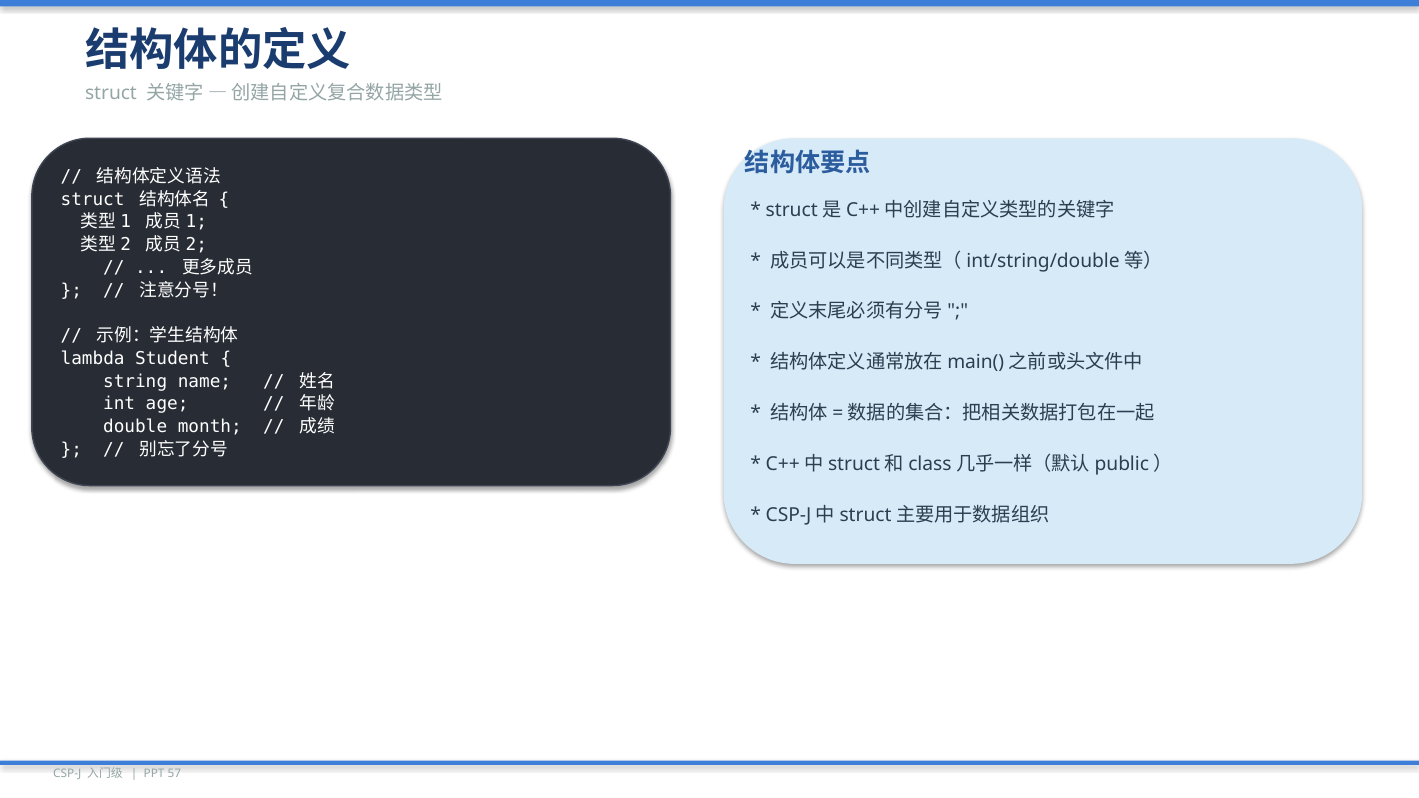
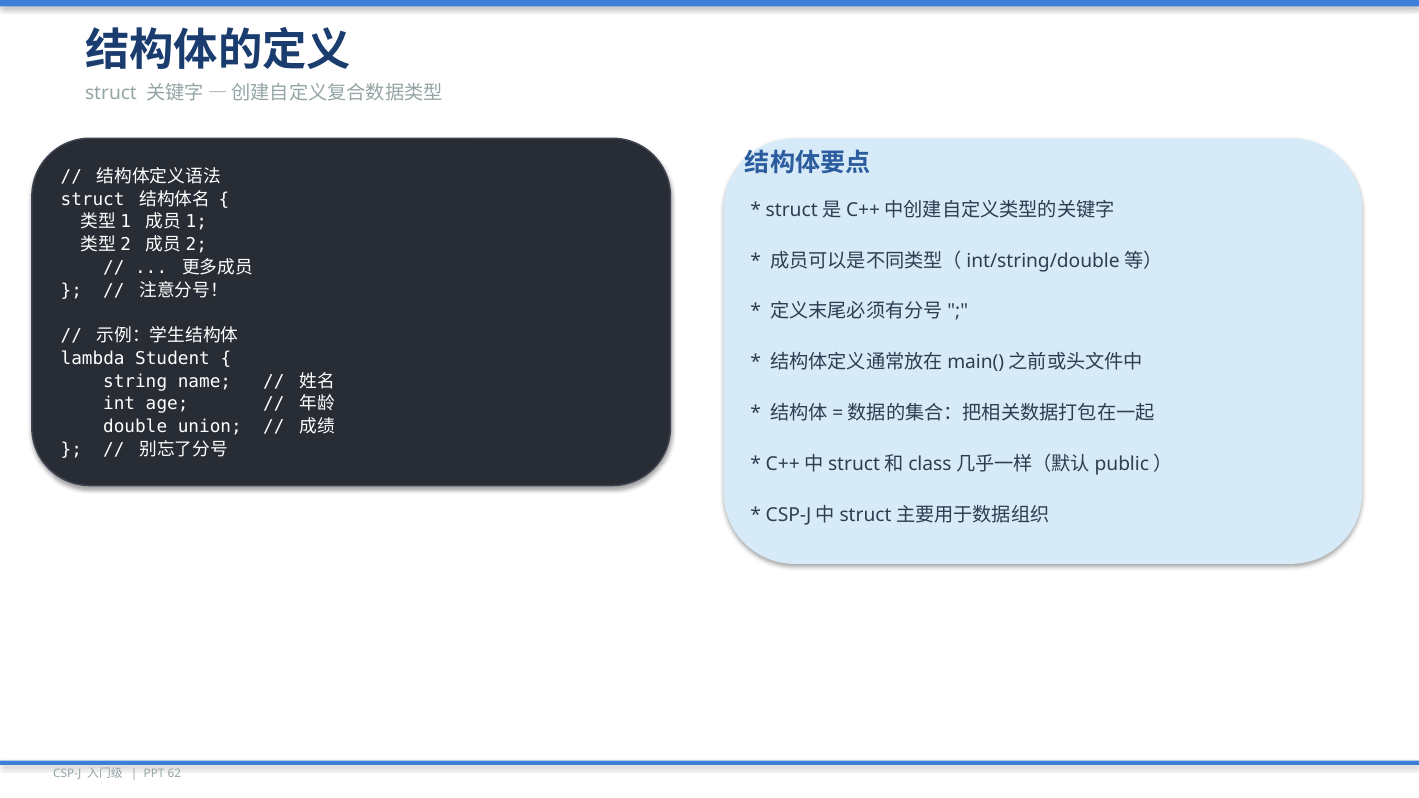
month: month -> union
57: 57 -> 62
